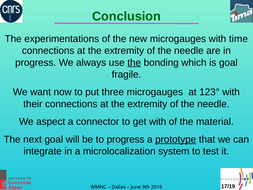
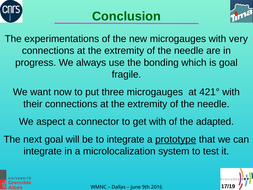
time: time -> very
the at (134, 62) underline: present -> none
123°: 123° -> 421°
material: material -> adapted
to progress: progress -> integrate
